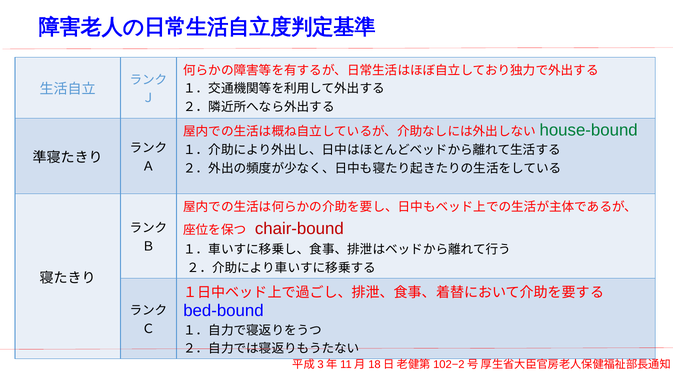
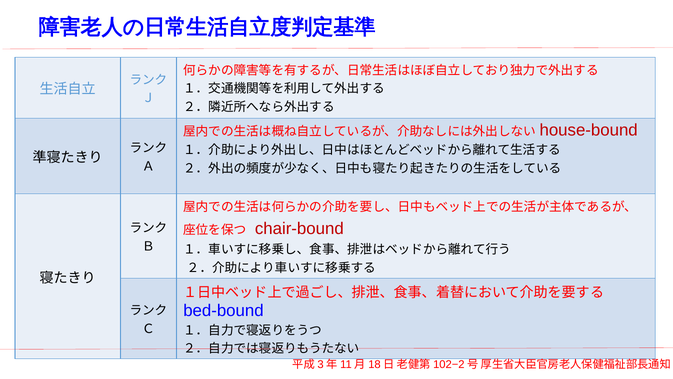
house-bound colour: green -> red
